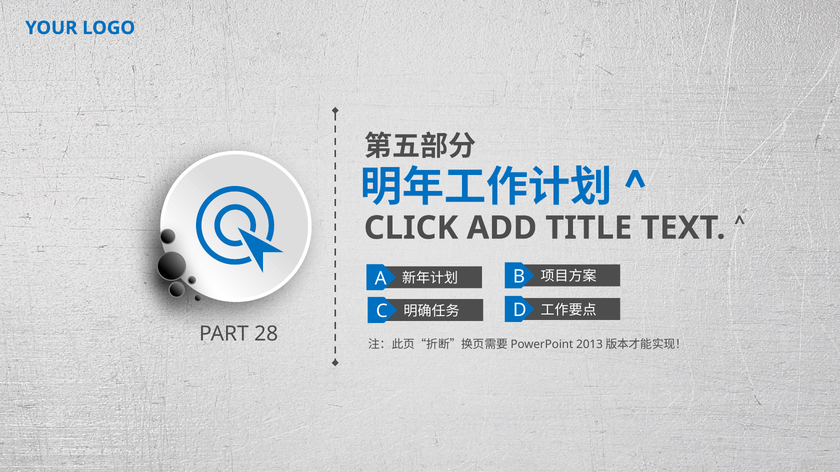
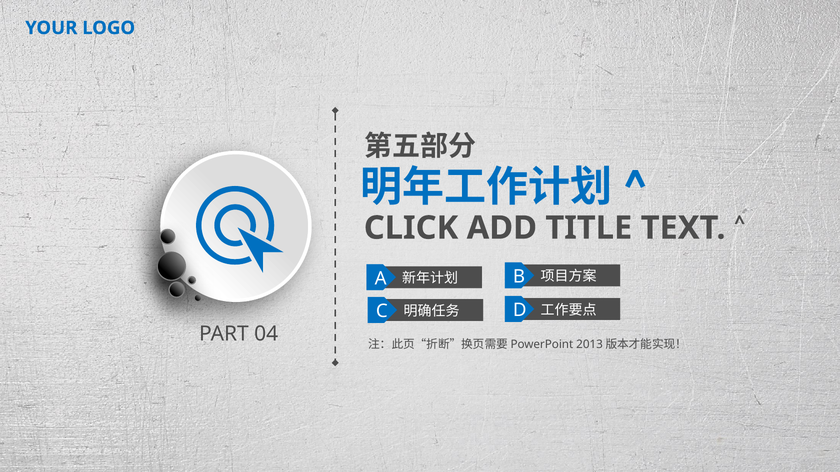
28: 28 -> 04
